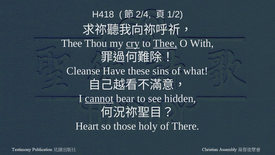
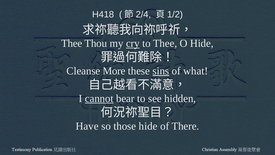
Thee at (165, 43) underline: present -> none
O With: With -> Hide
Have: Have -> More
sins underline: none -> present
Heart: Heart -> Have
those holy: holy -> hide
